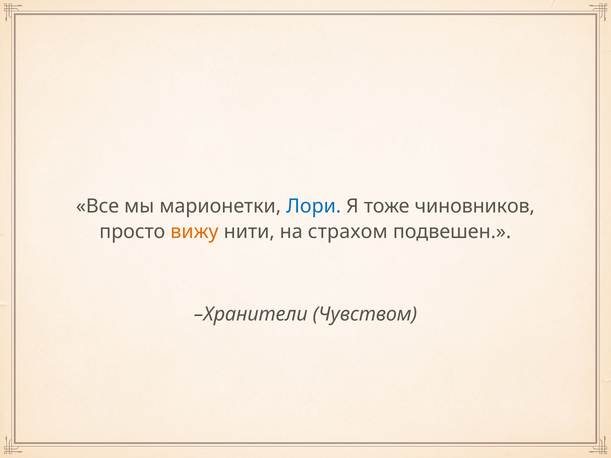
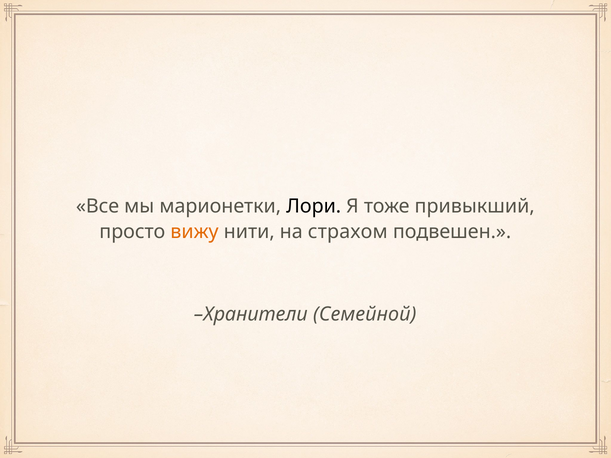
Лори colour: blue -> black
чиновников: чиновников -> привыкший
Чувством: Чувством -> Семейной
